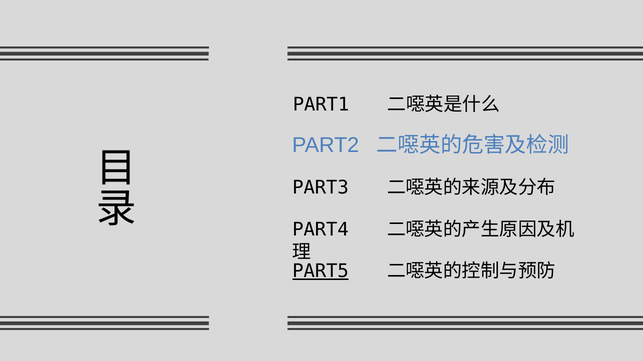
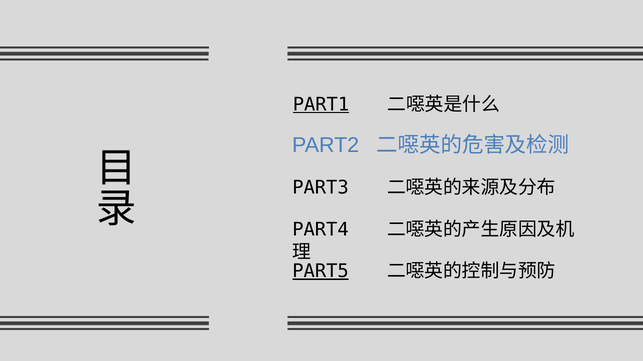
PART1 underline: none -> present
